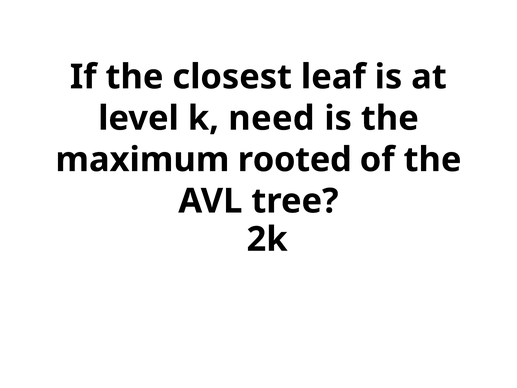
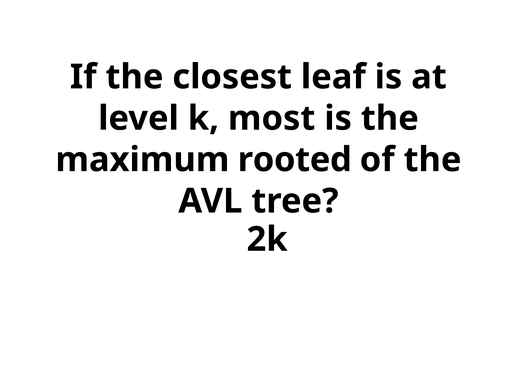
need: need -> most
